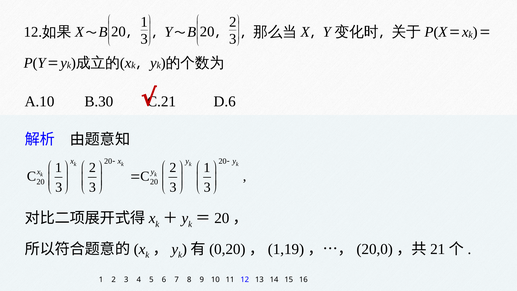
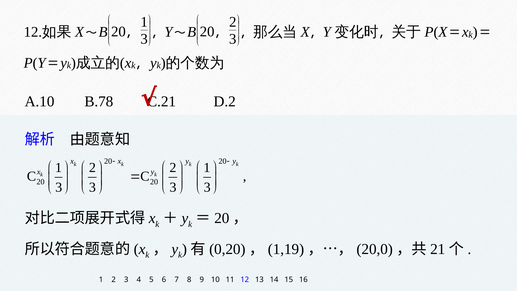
B.30: B.30 -> B.78
D.6: D.6 -> D.2
